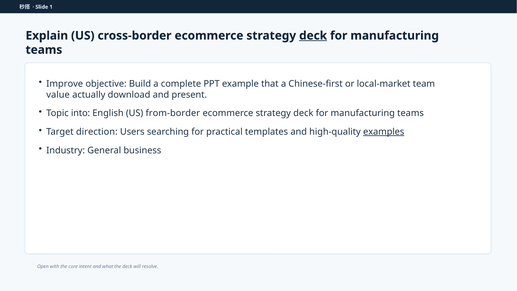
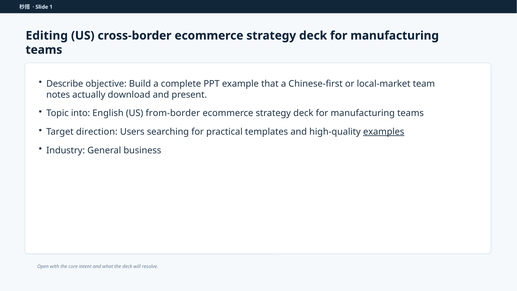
Explain: Explain -> Editing
deck at (313, 36) underline: present -> none
Improve: Improve -> Describe
value: value -> notes
